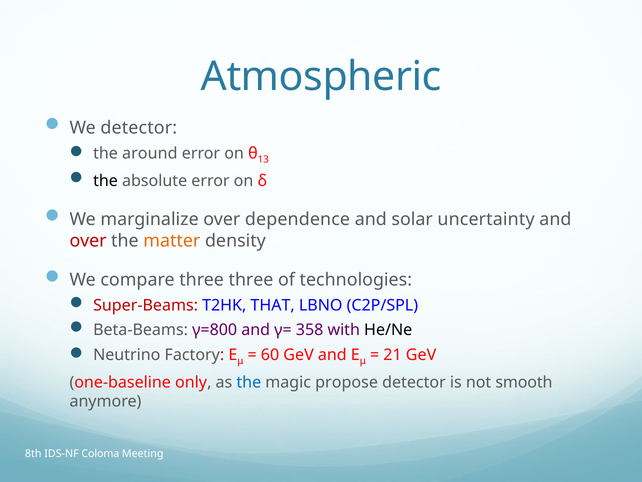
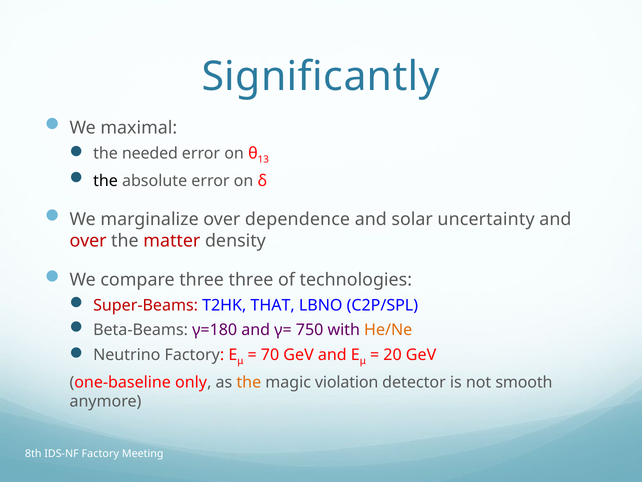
Atmospheric: Atmospheric -> Significantly
We detector: detector -> maximal
around: around -> needed
matter colour: orange -> red
γ=800: γ=800 -> γ=180
358: 358 -> 750
He/Ne colour: black -> orange
60: 60 -> 70
21: 21 -> 20
the at (249, 382) colour: blue -> orange
propose: propose -> violation
IDS-NF Coloma: Coloma -> Factory
